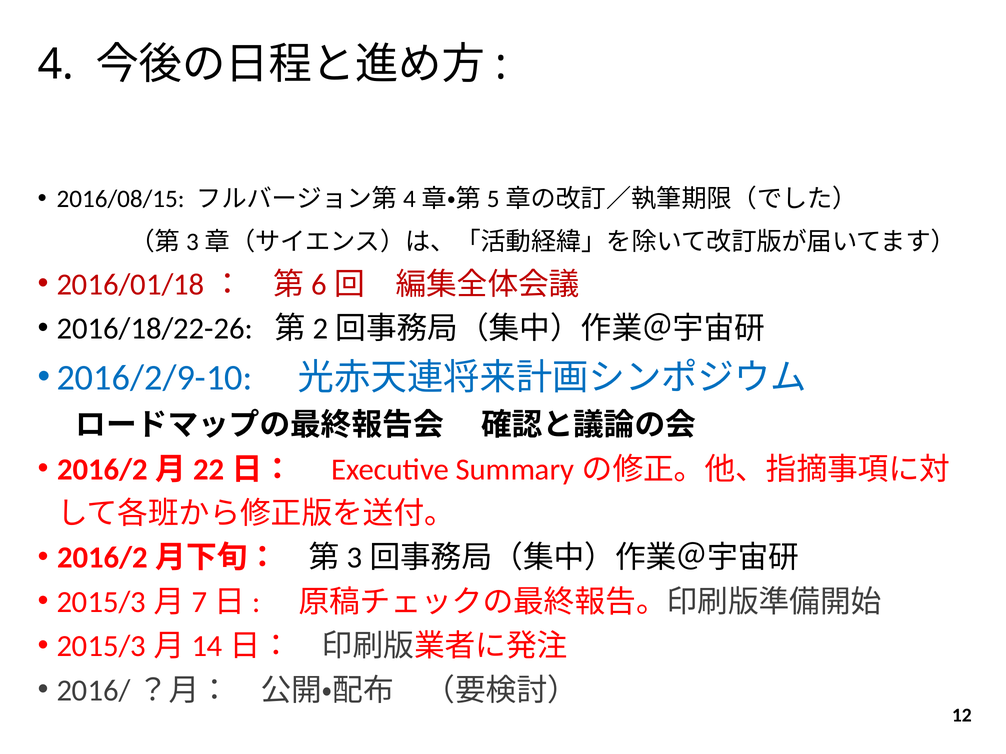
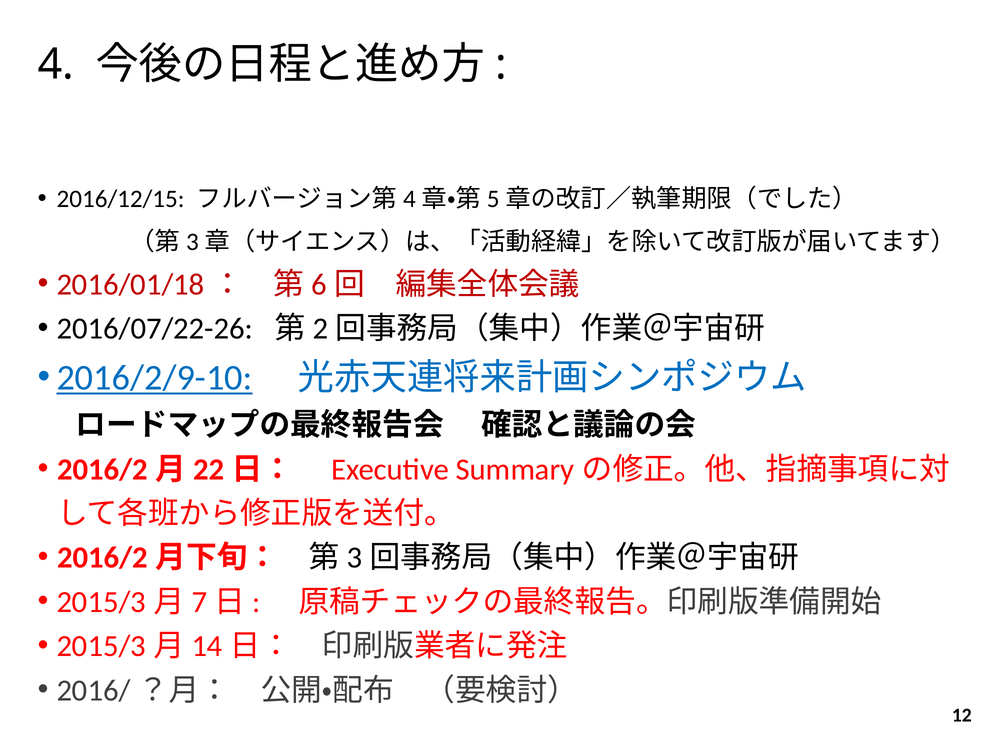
2016/08/15: 2016/08/15 -> 2016/12/15
2016/18/22-26: 2016/18/22-26 -> 2016/07/22-26
2016/2/9-10 underline: none -> present
